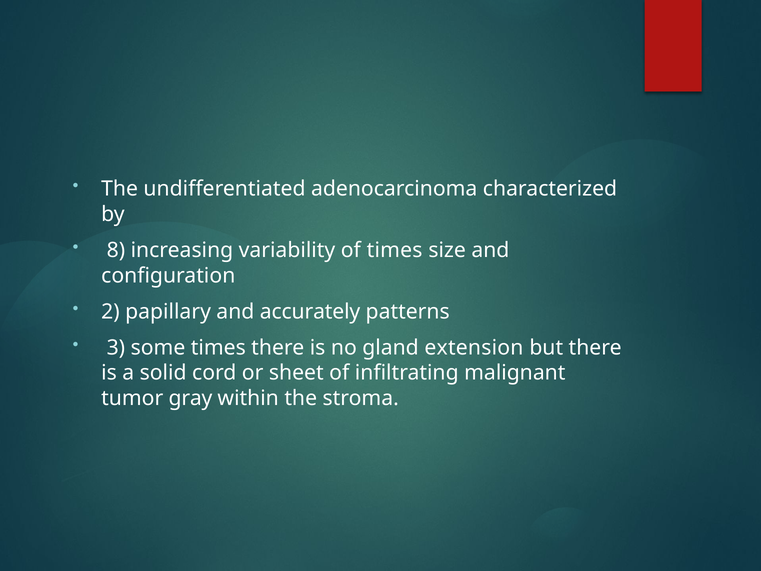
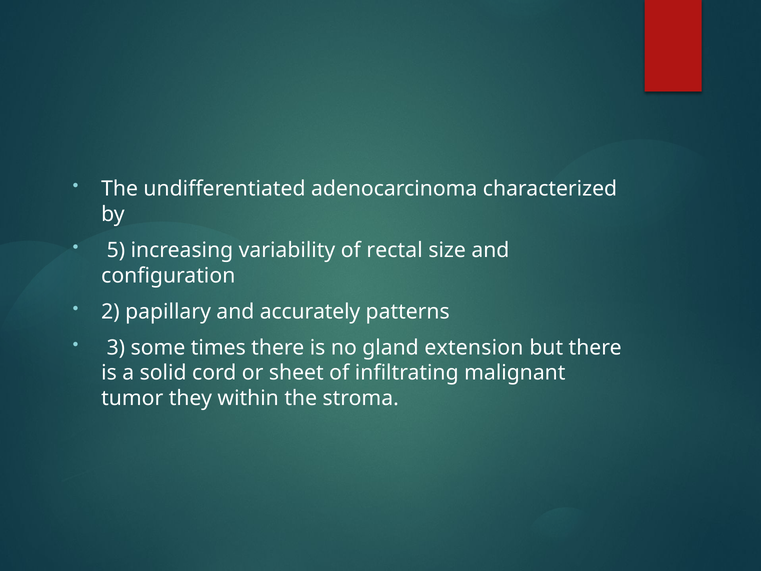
8: 8 -> 5
of times: times -> rectal
gray: gray -> they
